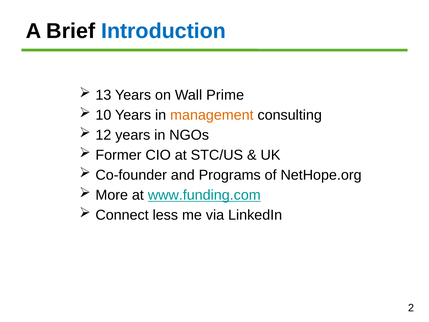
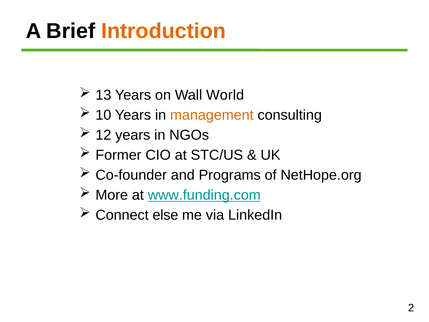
Introduction colour: blue -> orange
Prime: Prime -> World
less: less -> else
